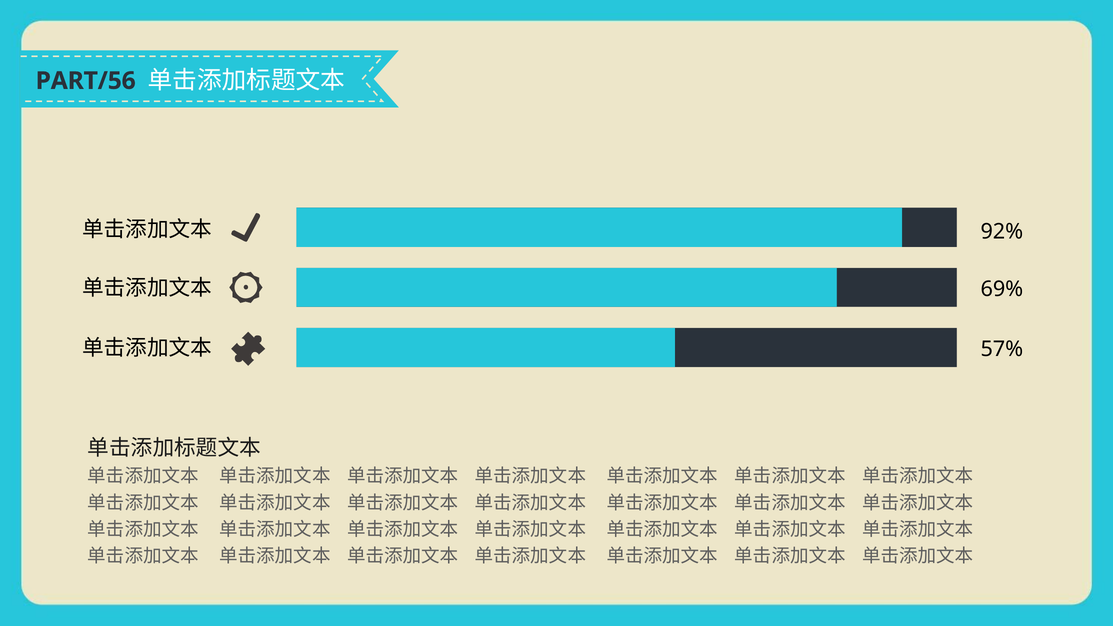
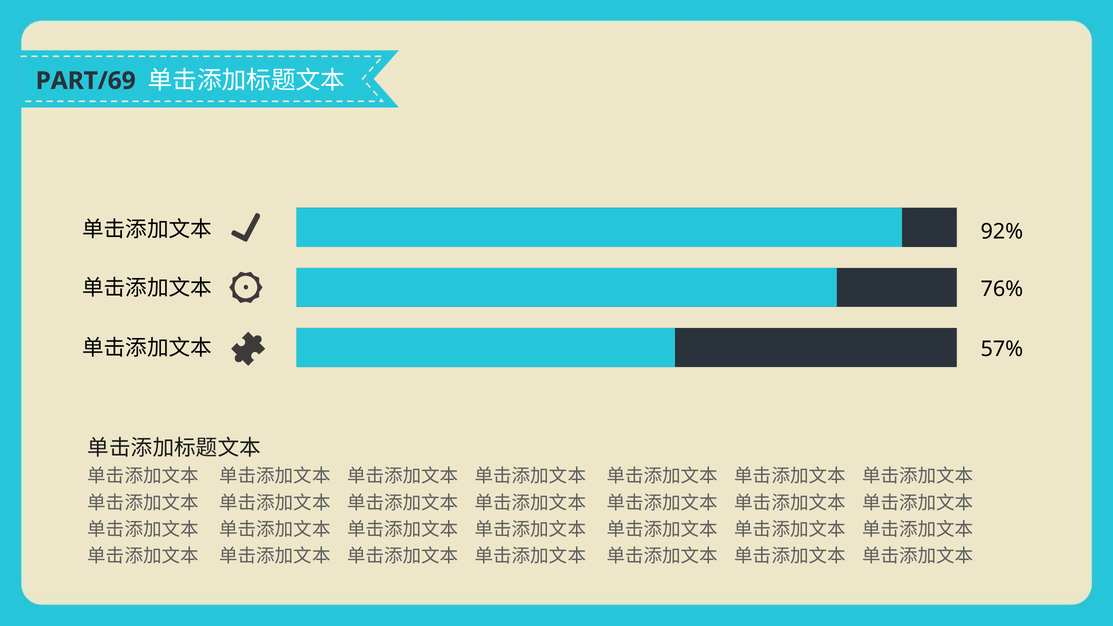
PART/56: PART/56 -> PART/69
69%: 69% -> 76%
